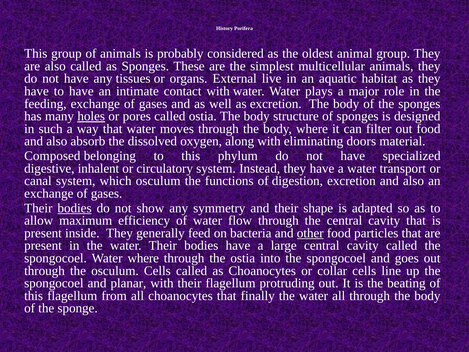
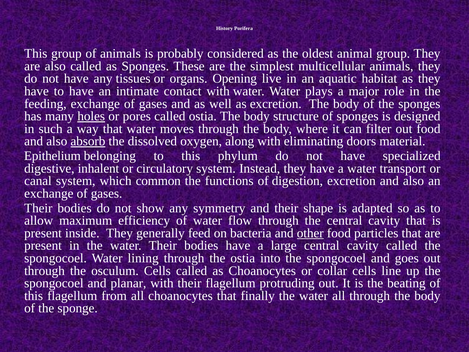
External: External -> Opening
absorb underline: none -> present
Composed: Composed -> Epithelium
which osculum: osculum -> common
bodies at (75, 208) underline: present -> none
Water where: where -> lining
